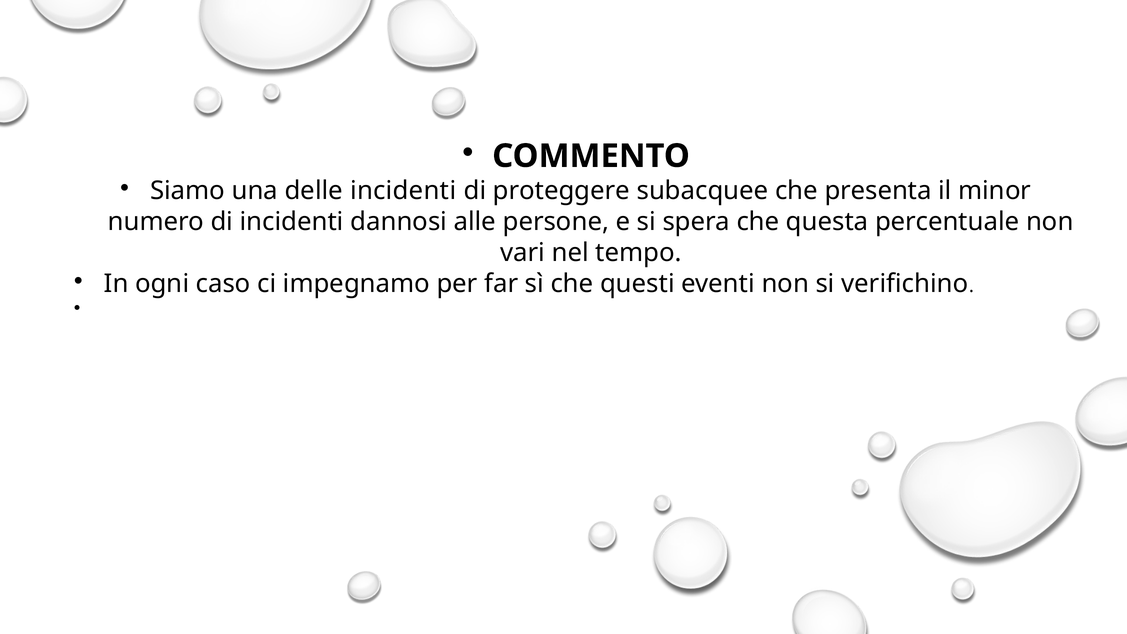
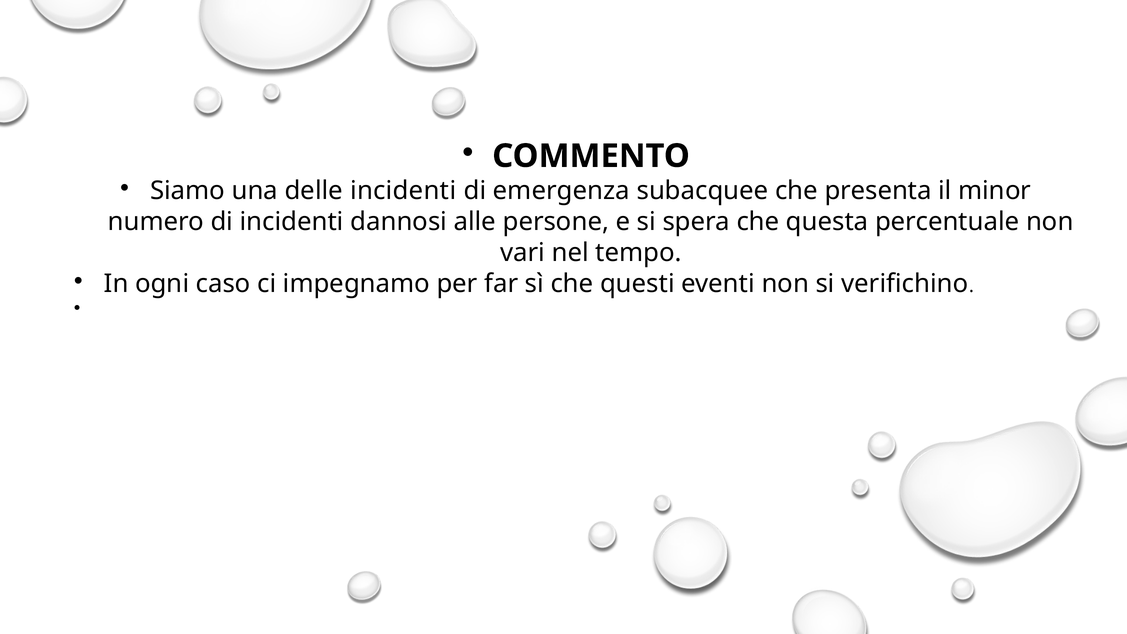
proteggere: proteggere -> emergenza
